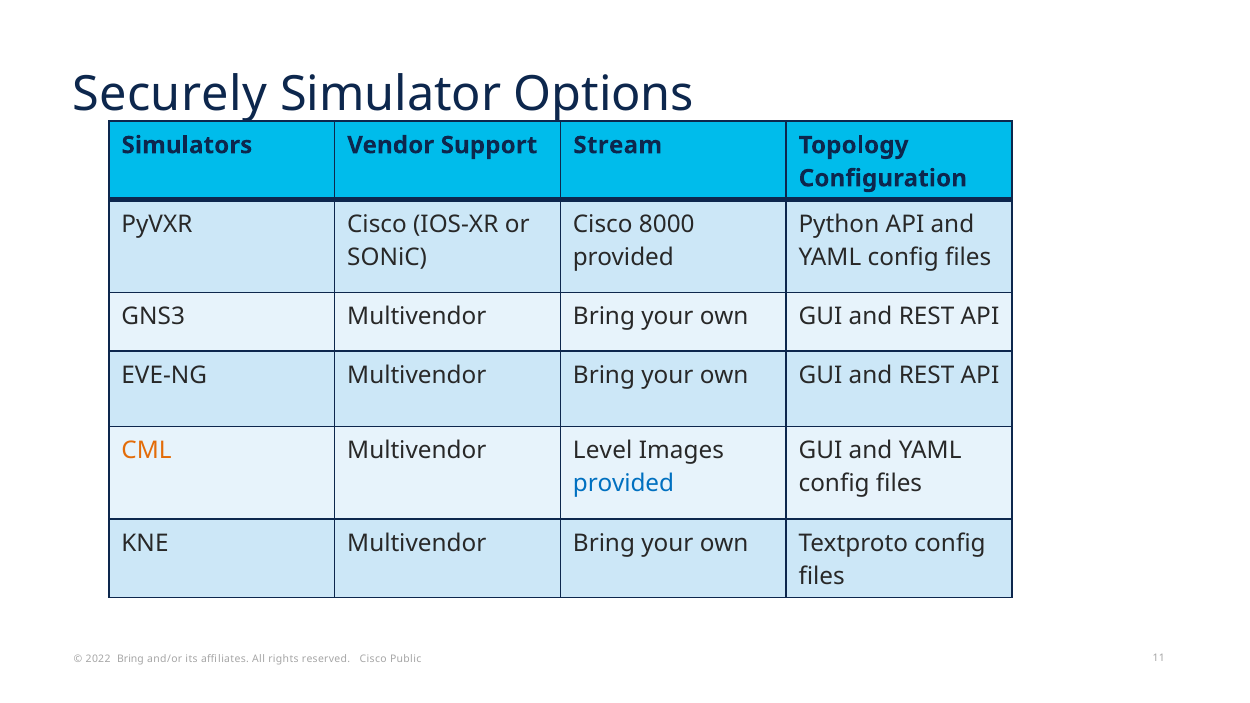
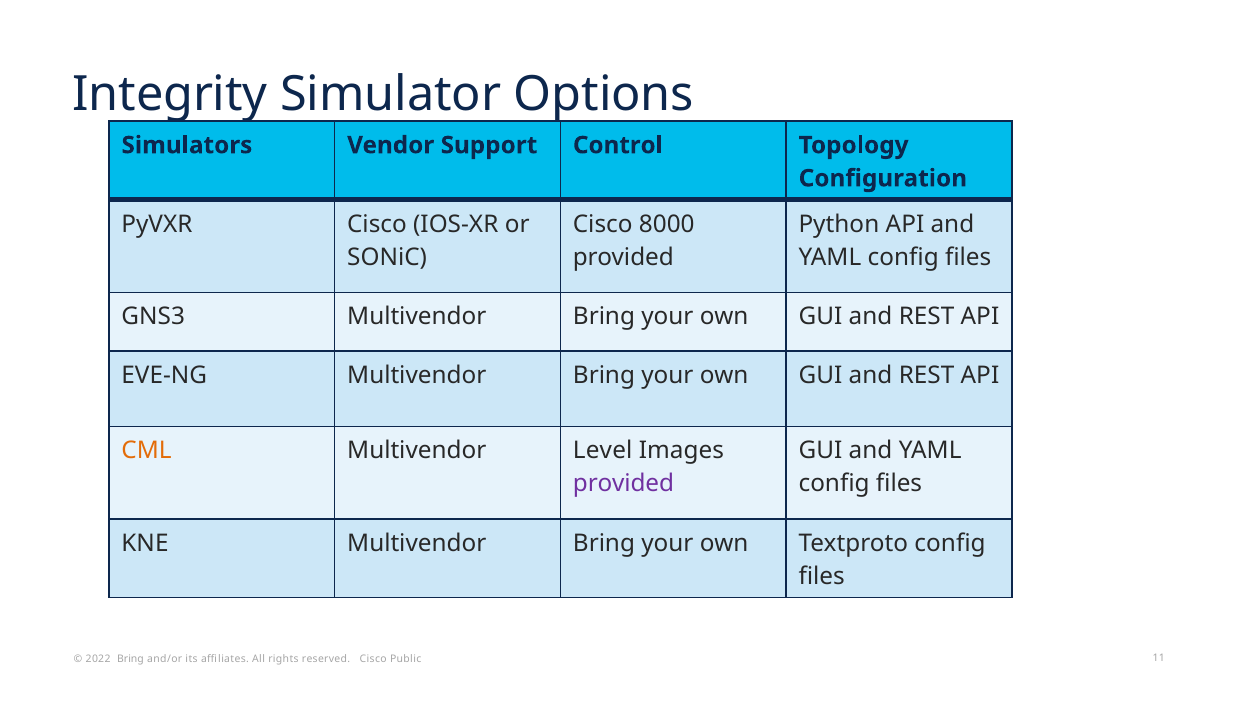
Securely: Securely -> Integrity
Stream: Stream -> Control
provided at (623, 484) colour: blue -> purple
